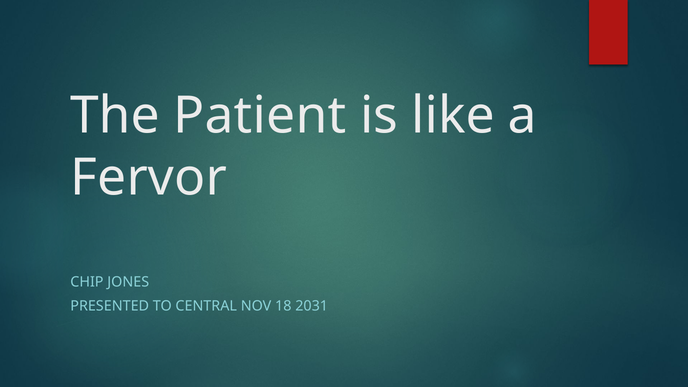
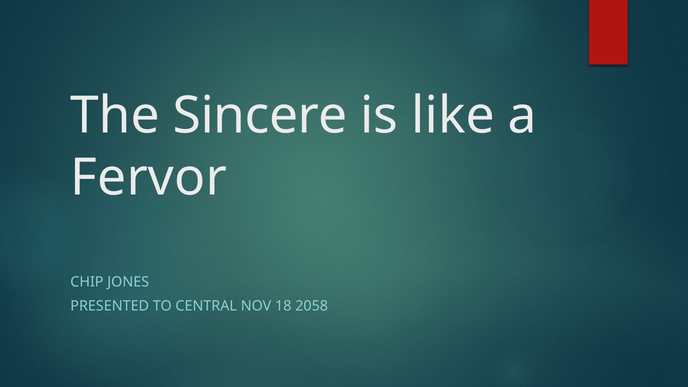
Patient: Patient -> Sincere
2031: 2031 -> 2058
